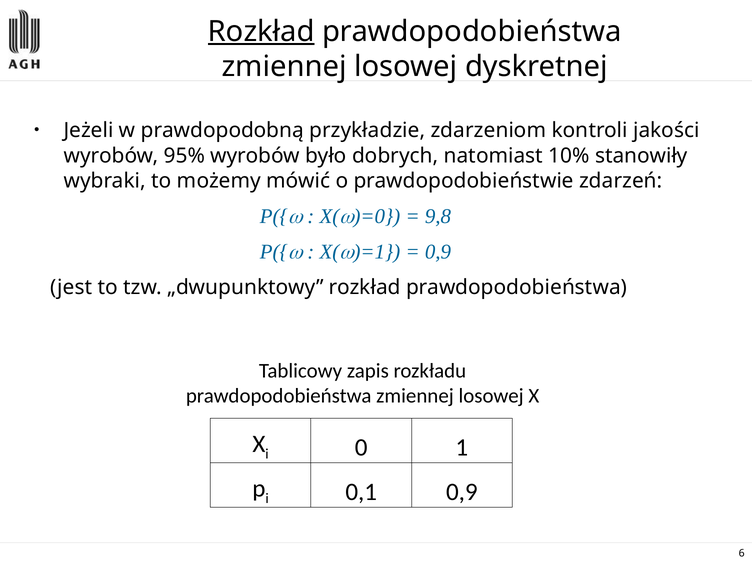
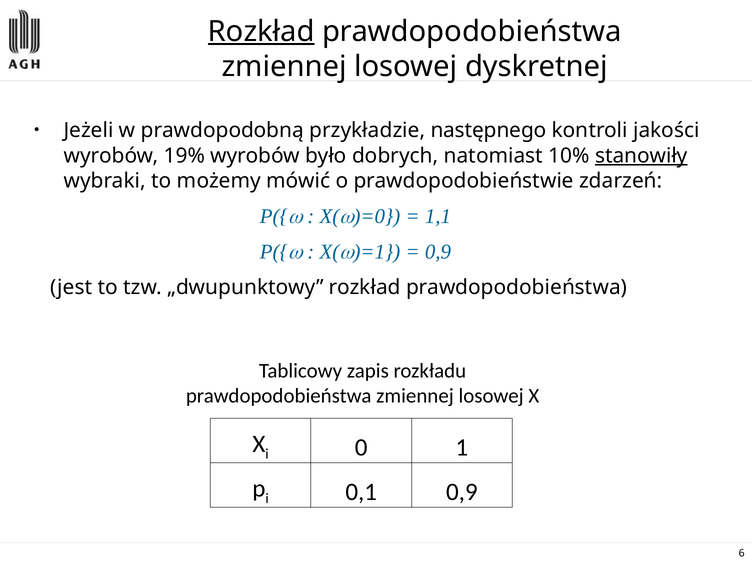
zdarzeniom: zdarzeniom -> następnego
95%: 95% -> 19%
stanowiły underline: none -> present
9,8: 9,8 -> 1,1
